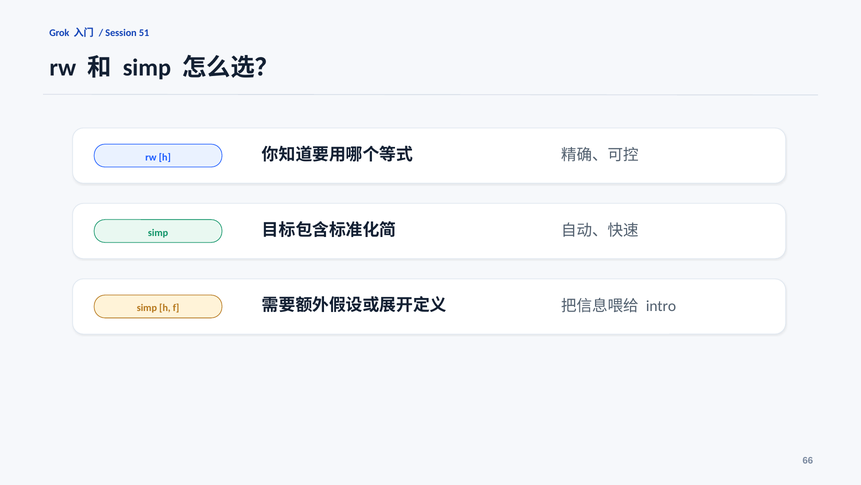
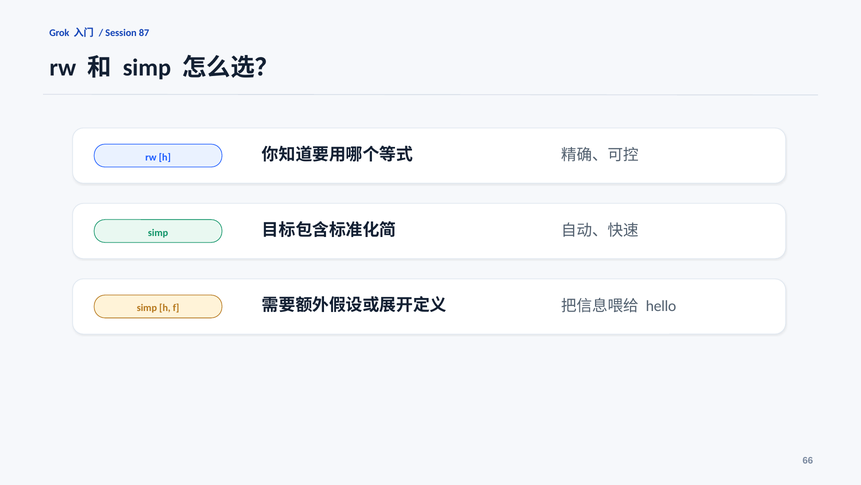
51: 51 -> 87
intro: intro -> hello
